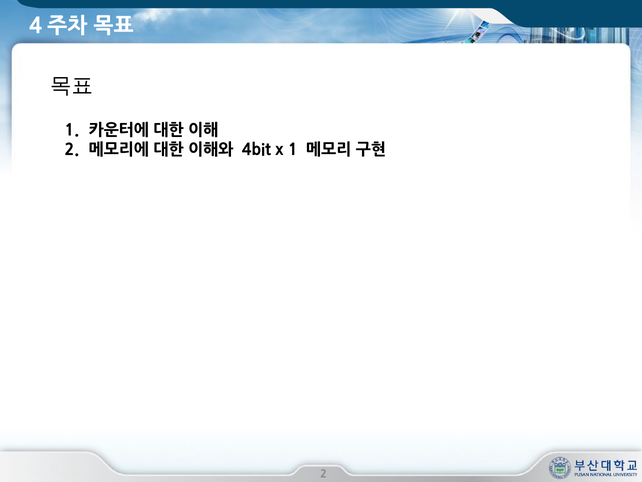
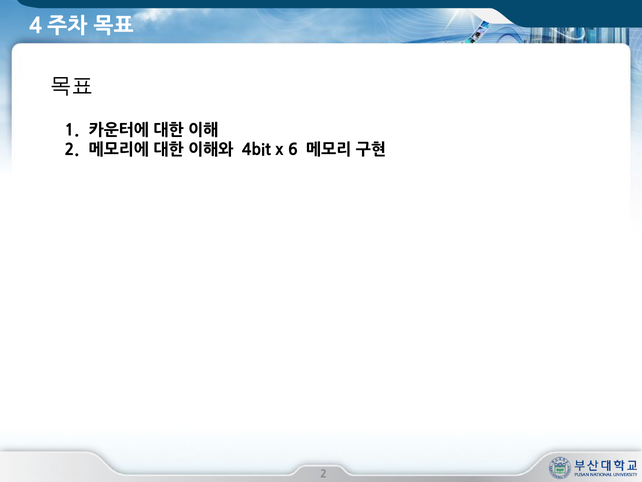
x 1: 1 -> 6
